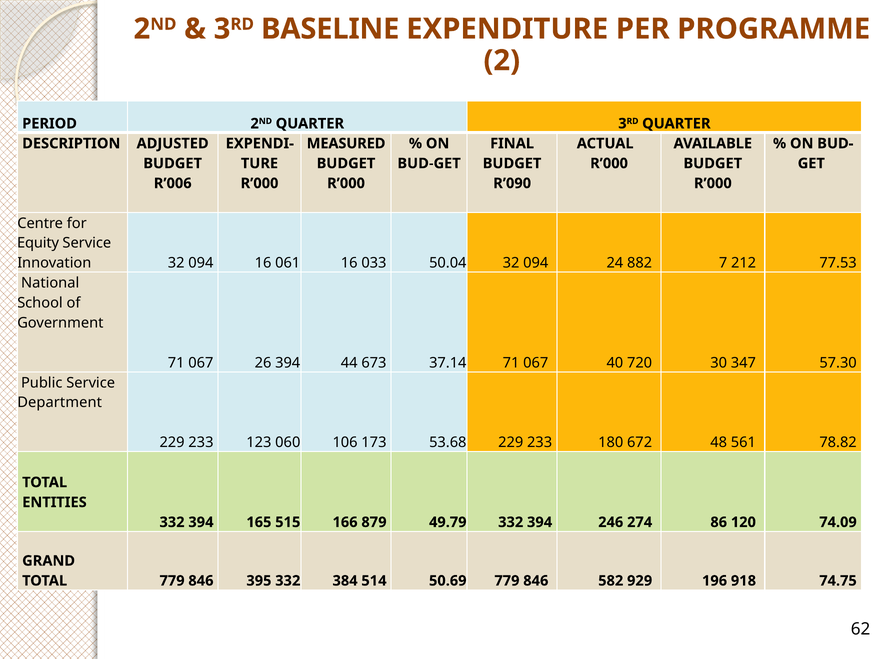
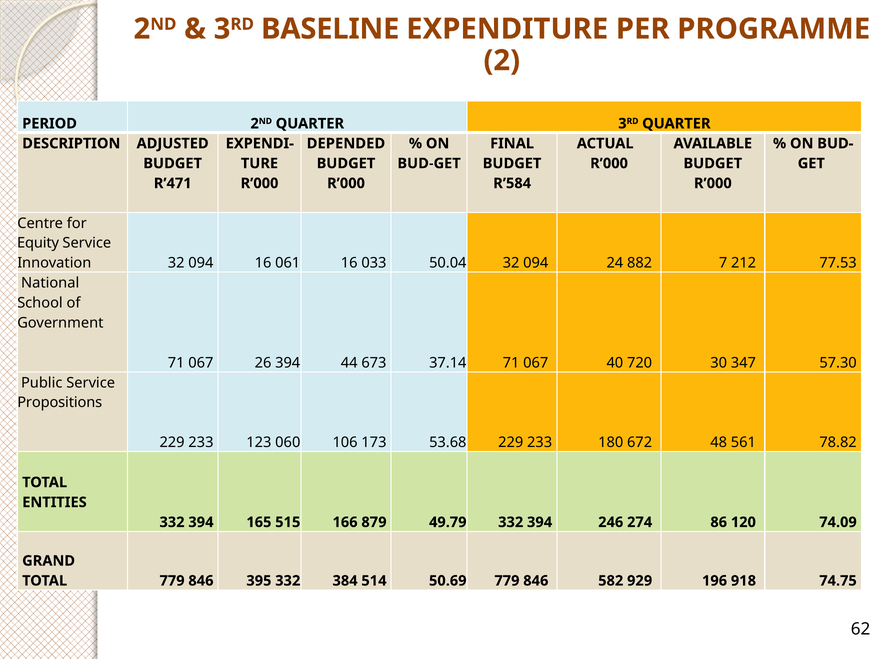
MEASURED: MEASURED -> DEPENDED
R’006: R’006 -> R’471
R’090: R’090 -> R’584
Department: Department -> Propositions
